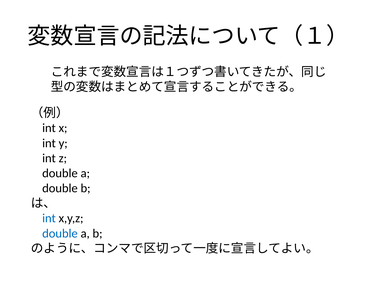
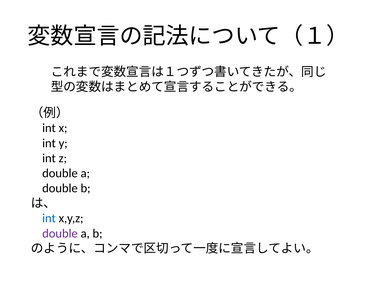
double at (60, 234) colour: blue -> purple
